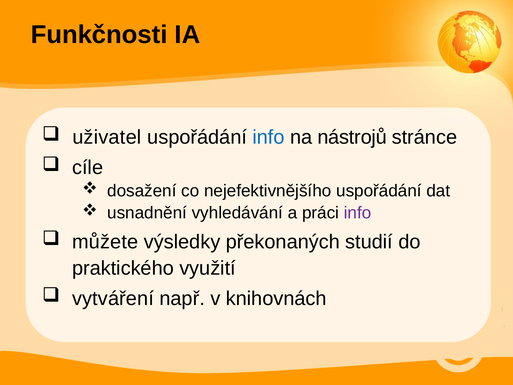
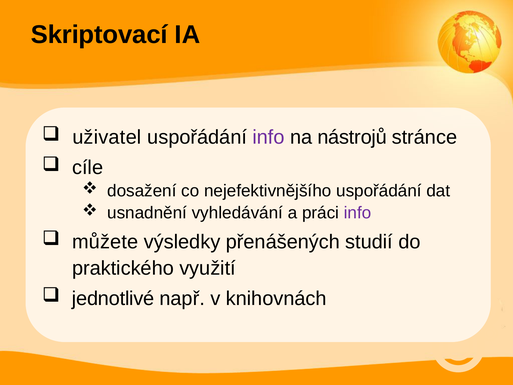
Funkčnosti: Funkčnosti -> Skriptovací
info at (269, 137) colour: blue -> purple
překonaných: překonaných -> přenášených
vytváření: vytváření -> jednotlivé
